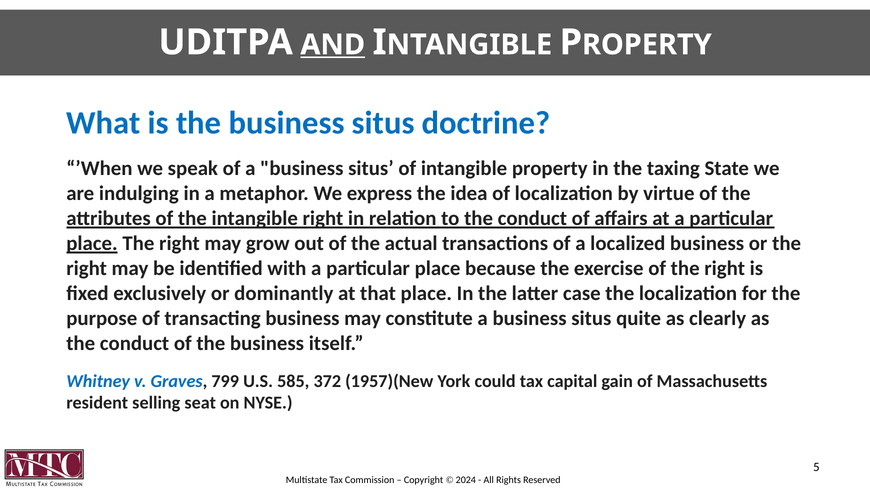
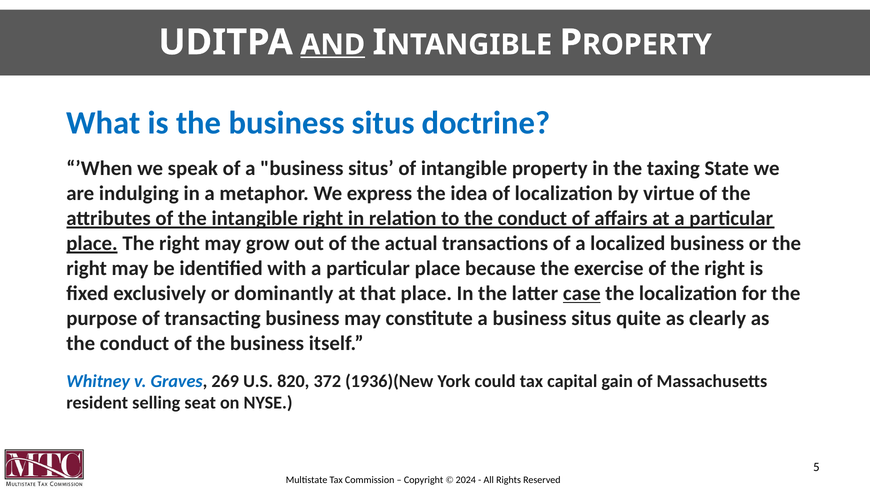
case underline: none -> present
799: 799 -> 269
585: 585 -> 820
1957)(New: 1957)(New -> 1936)(New
